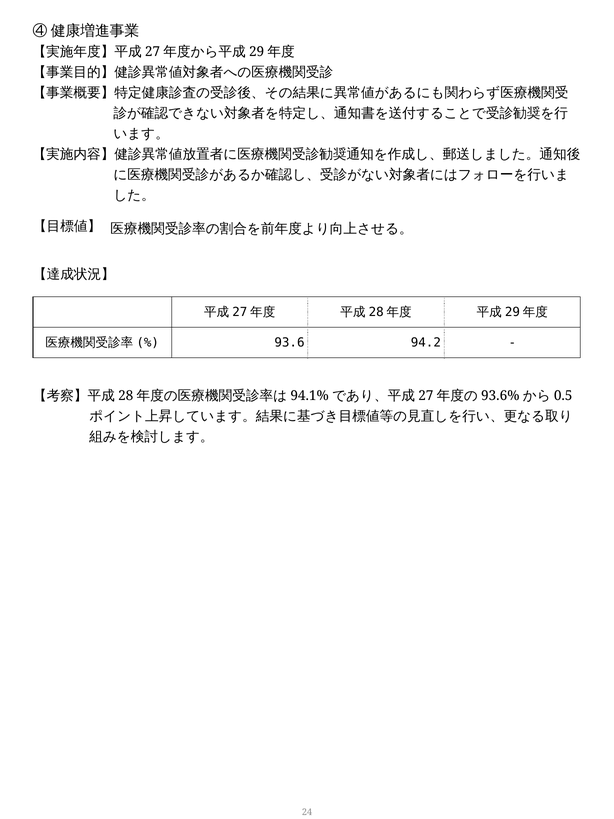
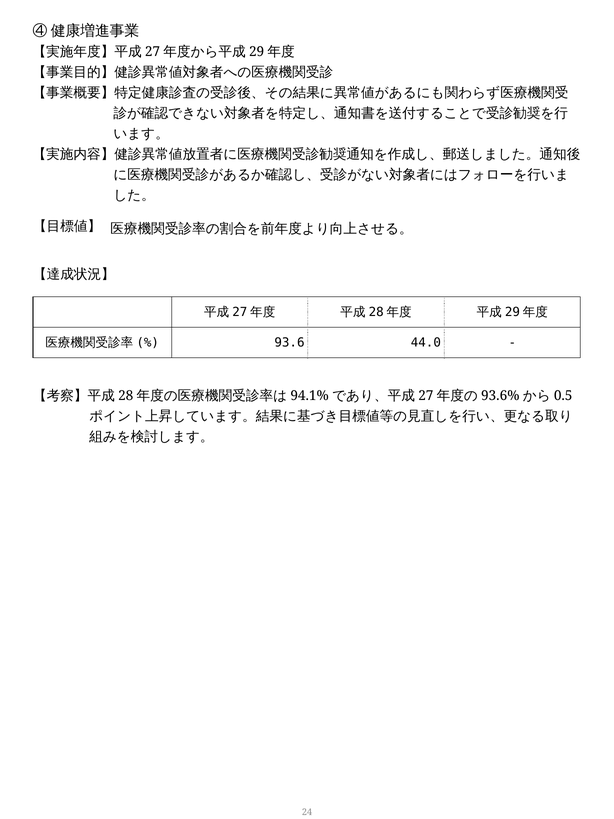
94.2: 94.2 -> 44.0
